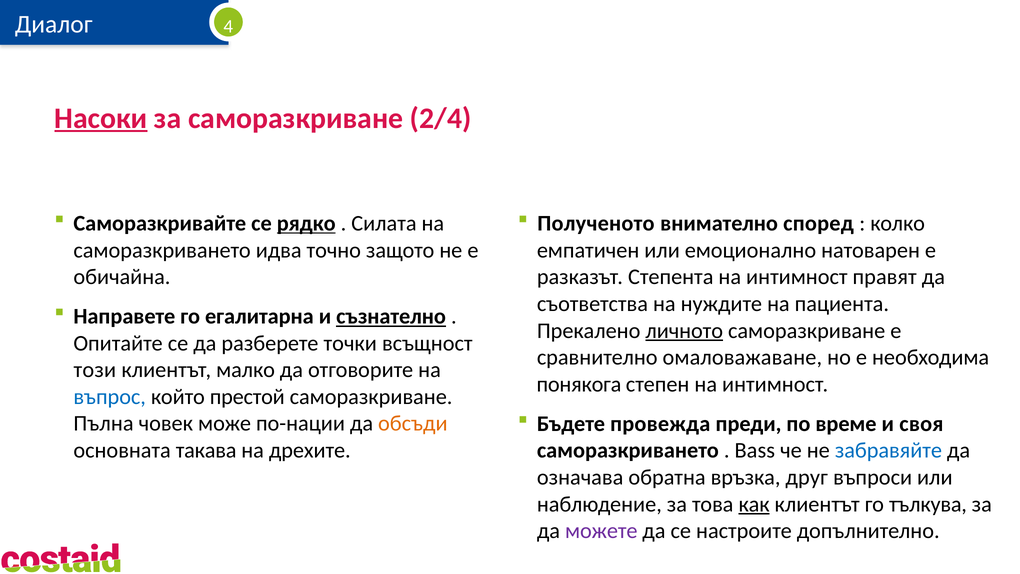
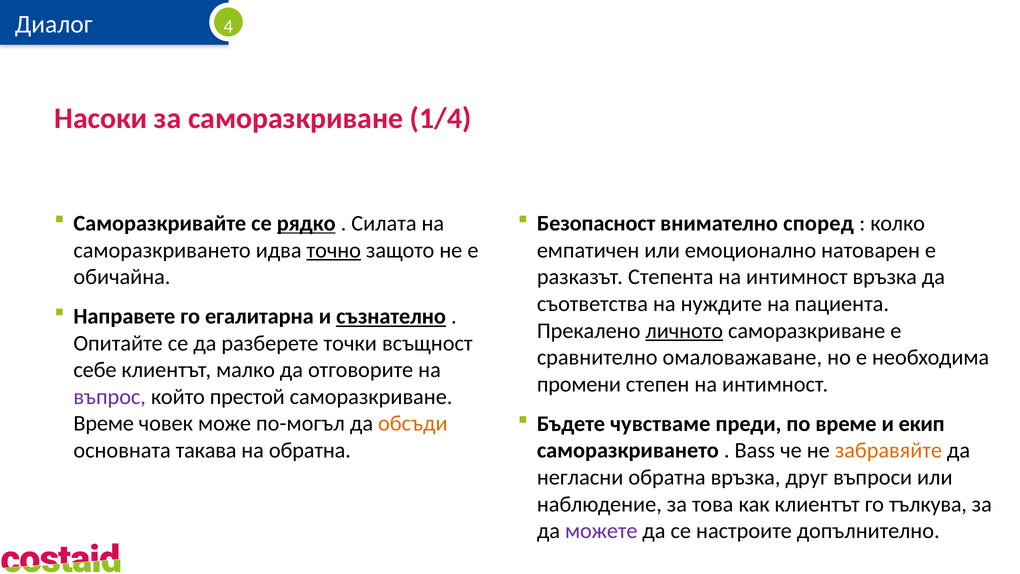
Насоки underline: present -> none
2/4: 2/4 -> 1/4
Полученото: Полученото -> Безопасност
точно underline: none -> present
интимност правят: правят -> връзка
този: този -> себе
понякога: понякога -> промени
въпрос colour: blue -> purple
провежда: провежда -> чувстваме
своя: своя -> екип
Пълна at (104, 423): Пълна -> Време
по-нации: по-нации -> по-могъл
на дрехите: дрехите -> обратна
забравяйте colour: blue -> orange
означава: означава -> негласни
как underline: present -> none
